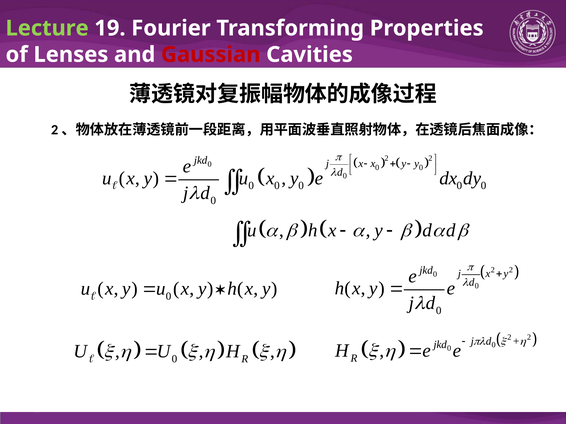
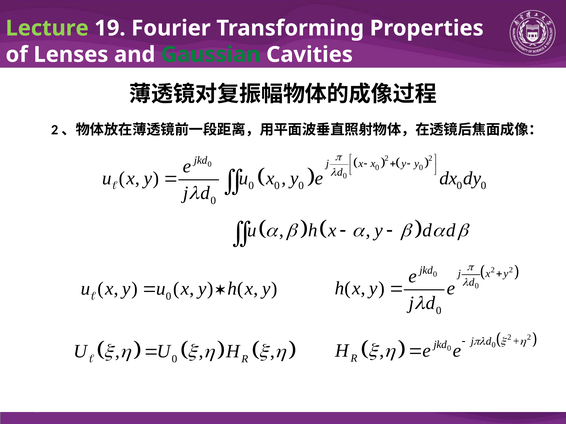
Gaussian colour: red -> green
